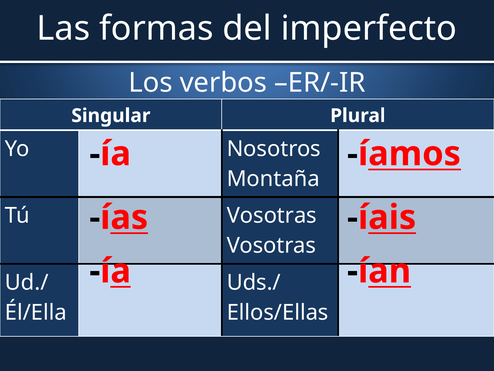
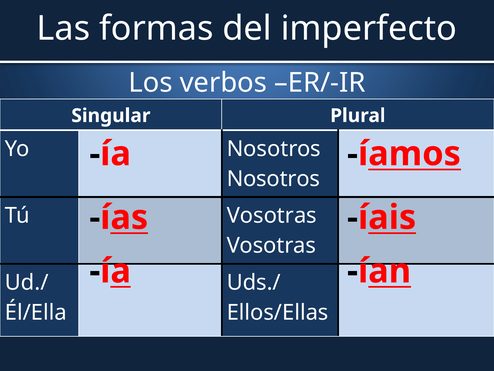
Montaña at (273, 179): Montaña -> Nosotros
